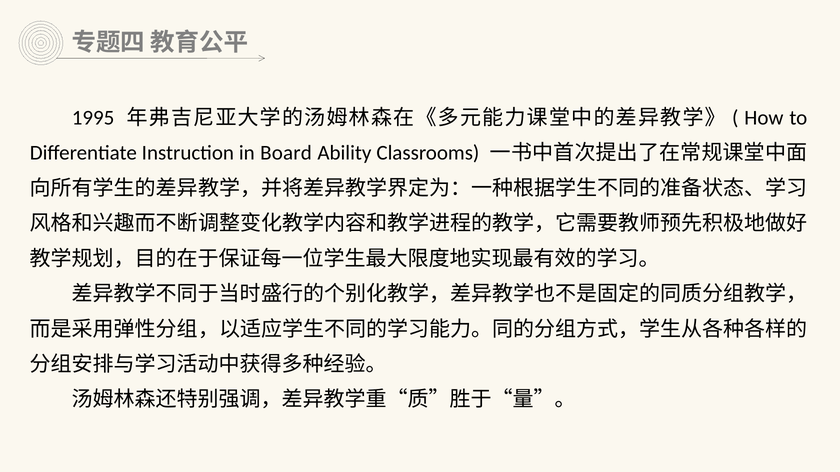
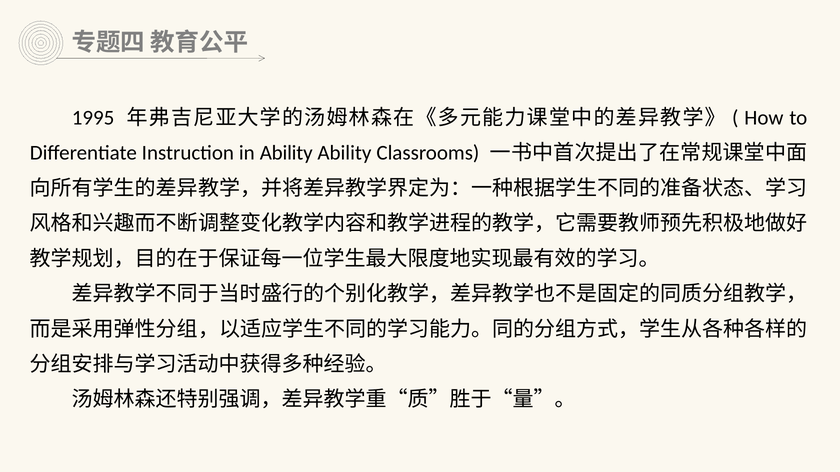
in Board: Board -> Ability
